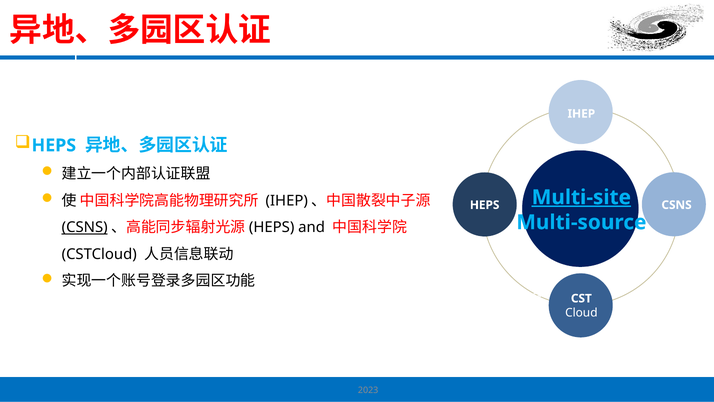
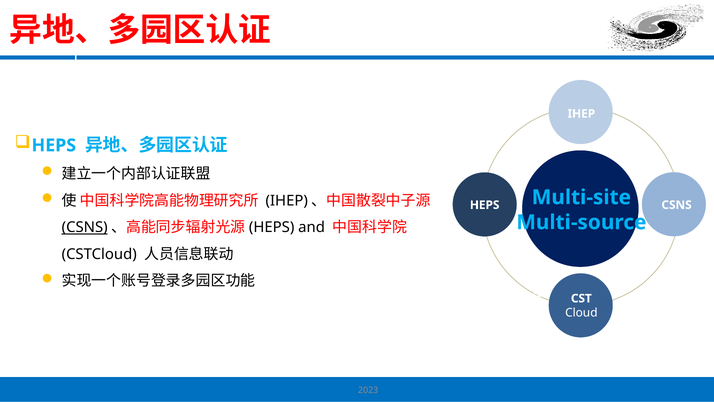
Multi-site underline: present -> none
